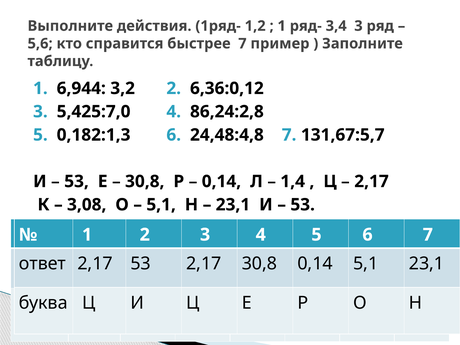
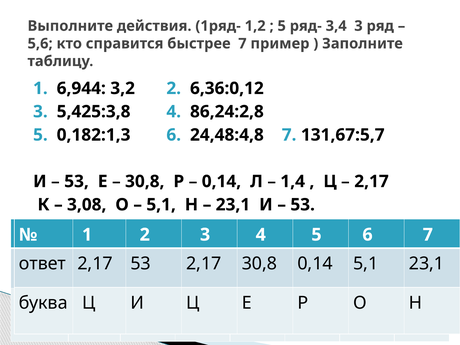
1 at (282, 26): 1 -> 5
5,425:7,0: 5,425:7,0 -> 5,425:3,8
